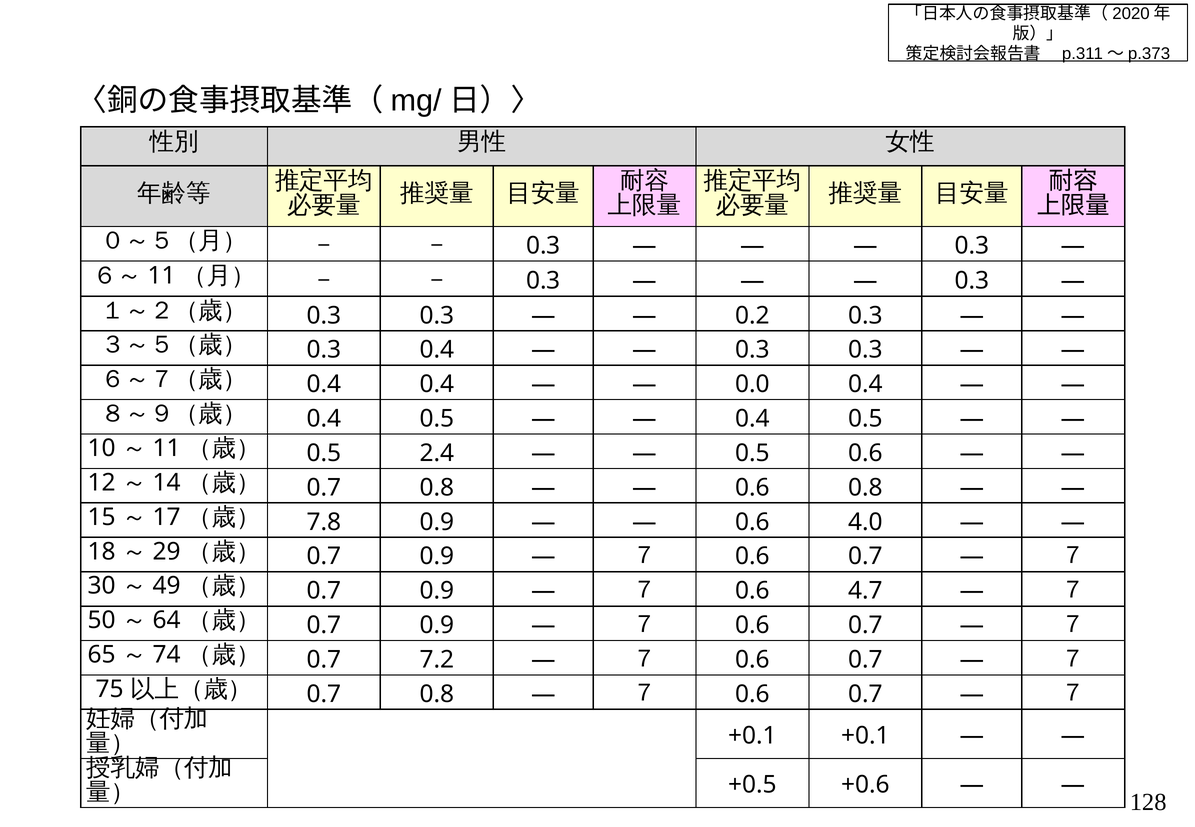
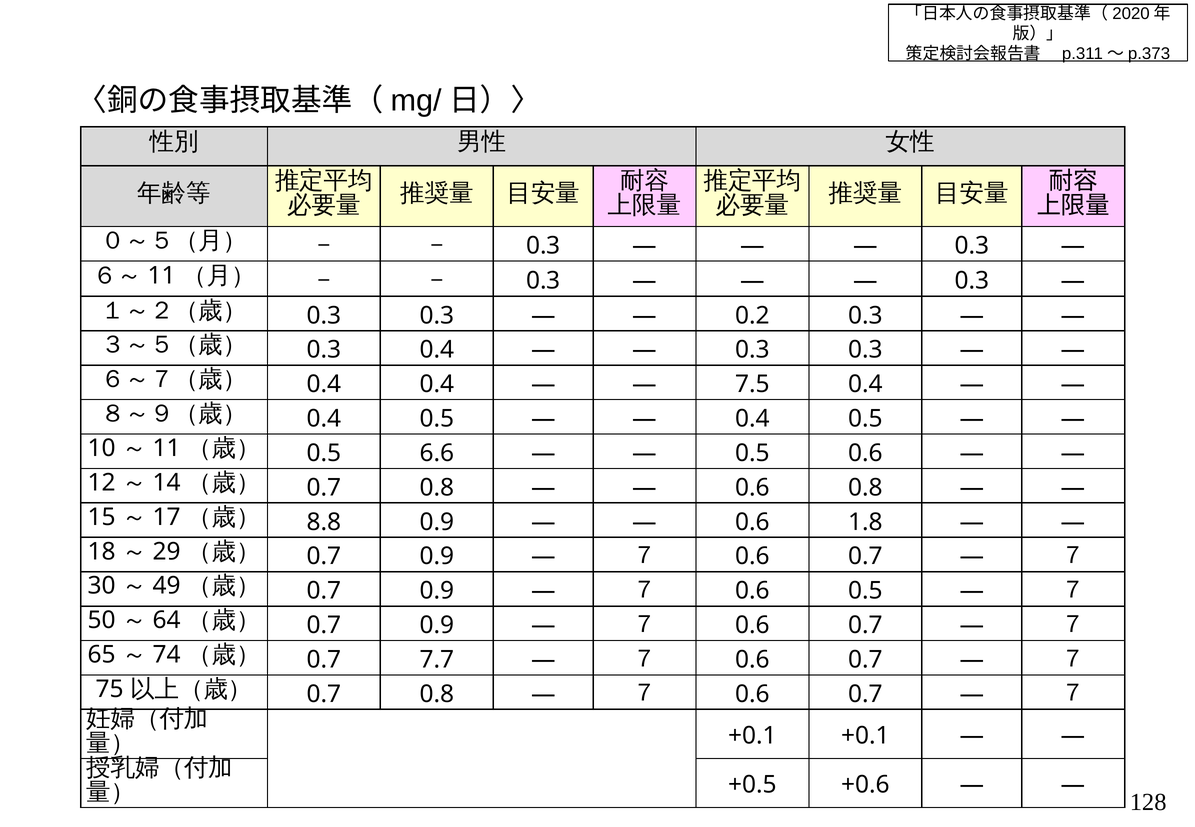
0.0: 0.0 -> 7.5
2.4: 2.4 -> 6.6
7.8: 7.8 -> 8.8
4.0: 4.0 -> 1.8
0.6 4.7: 4.7 -> 0.5
7.2: 7.2 -> 7.7
